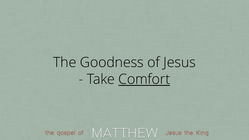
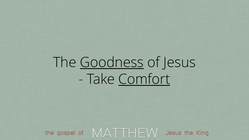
Goodness underline: none -> present
